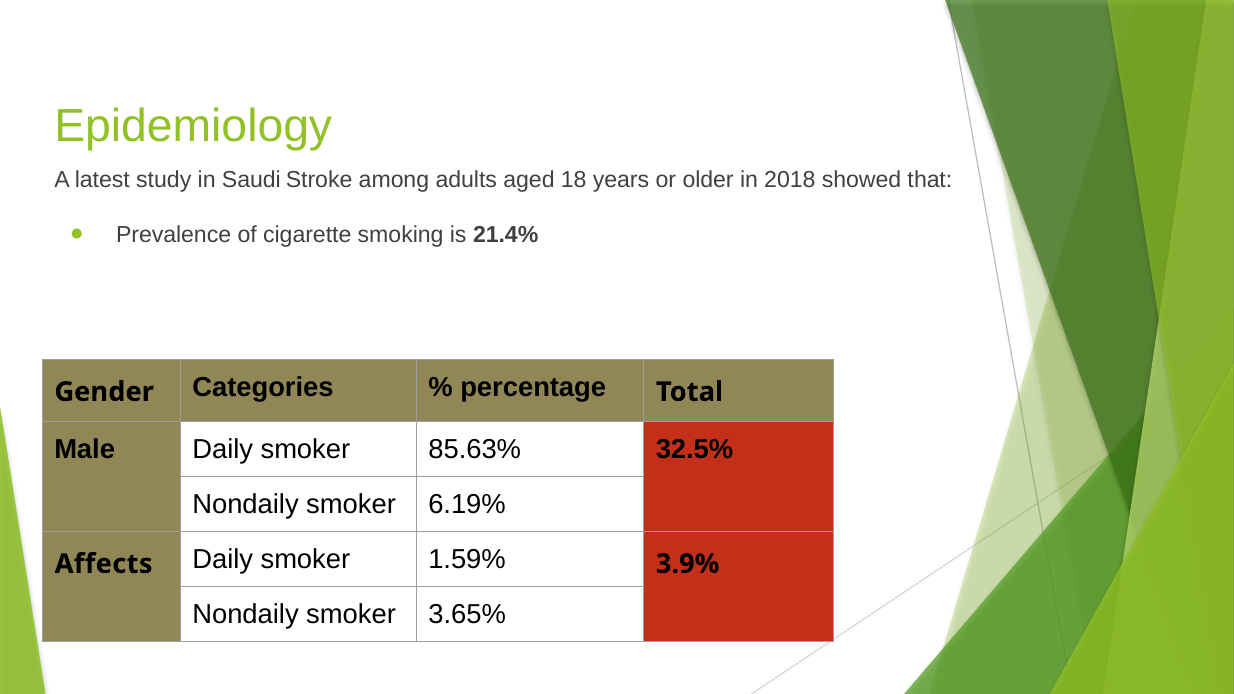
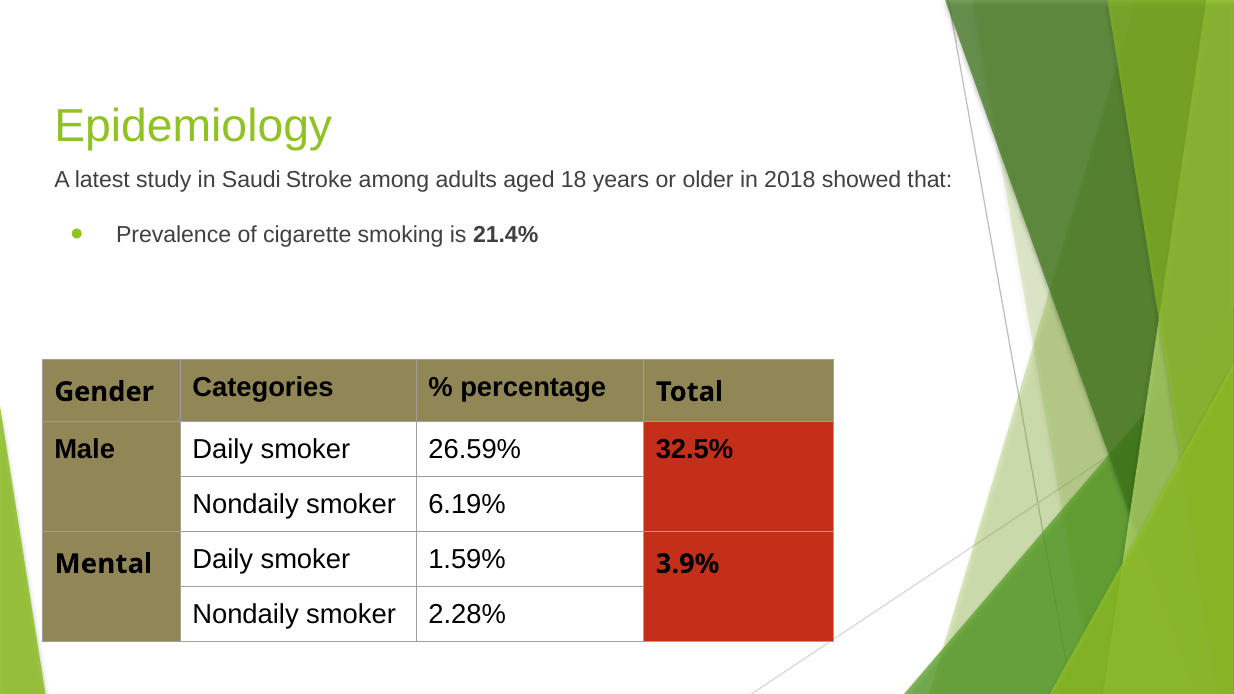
85.63%: 85.63% -> 26.59%
Affects: Affects -> Mental
3.65%: 3.65% -> 2.28%
